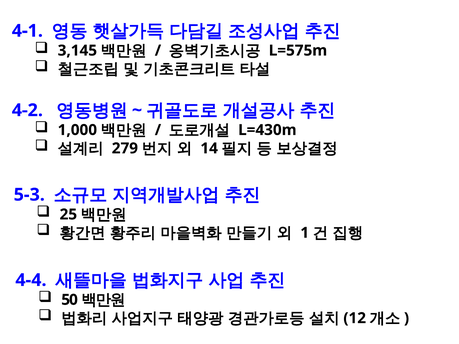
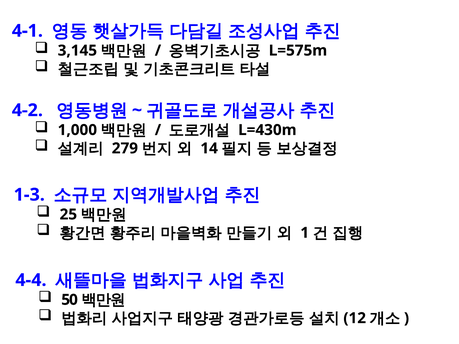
5-3: 5-3 -> 1-3
